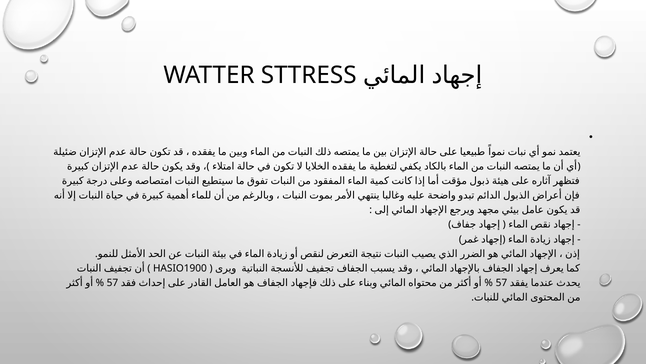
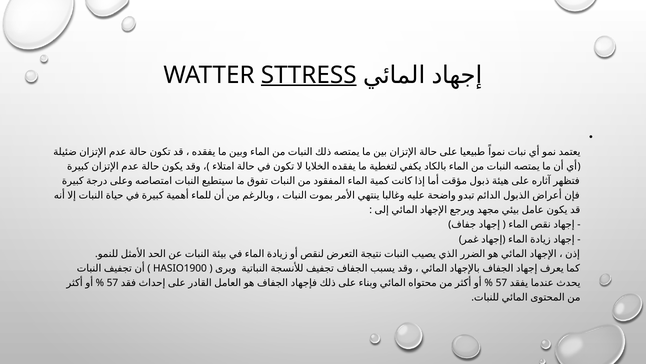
STTRESS underline: none -> present
